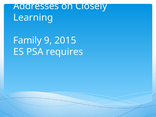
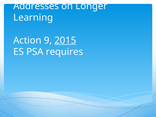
Closely: Closely -> Longer
Family: Family -> Action
2015 underline: none -> present
